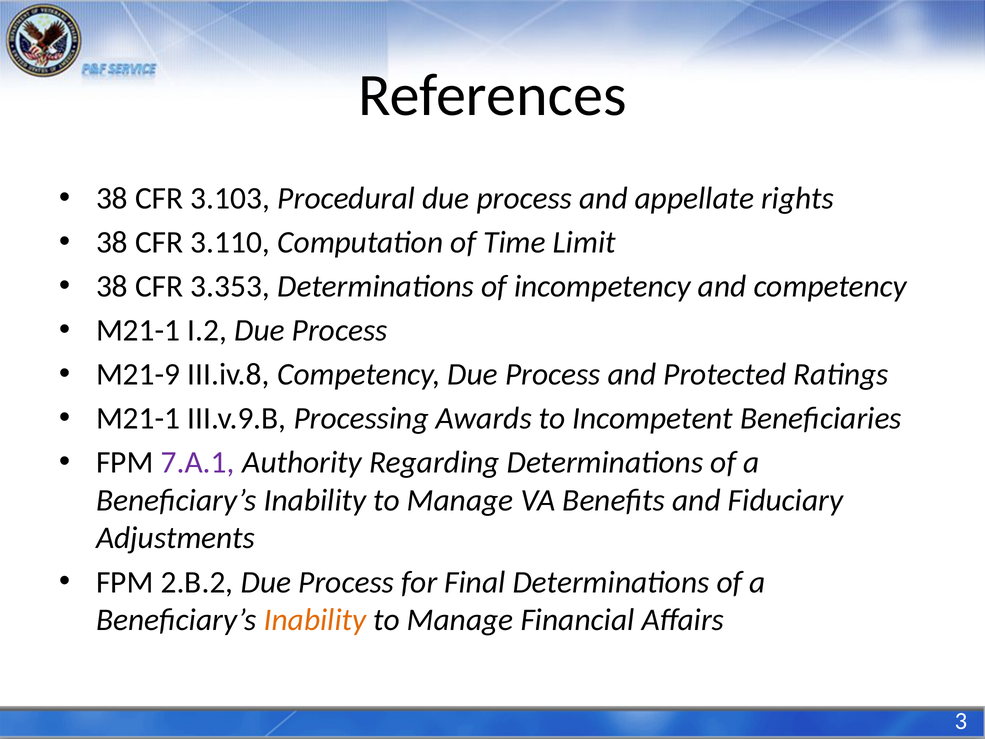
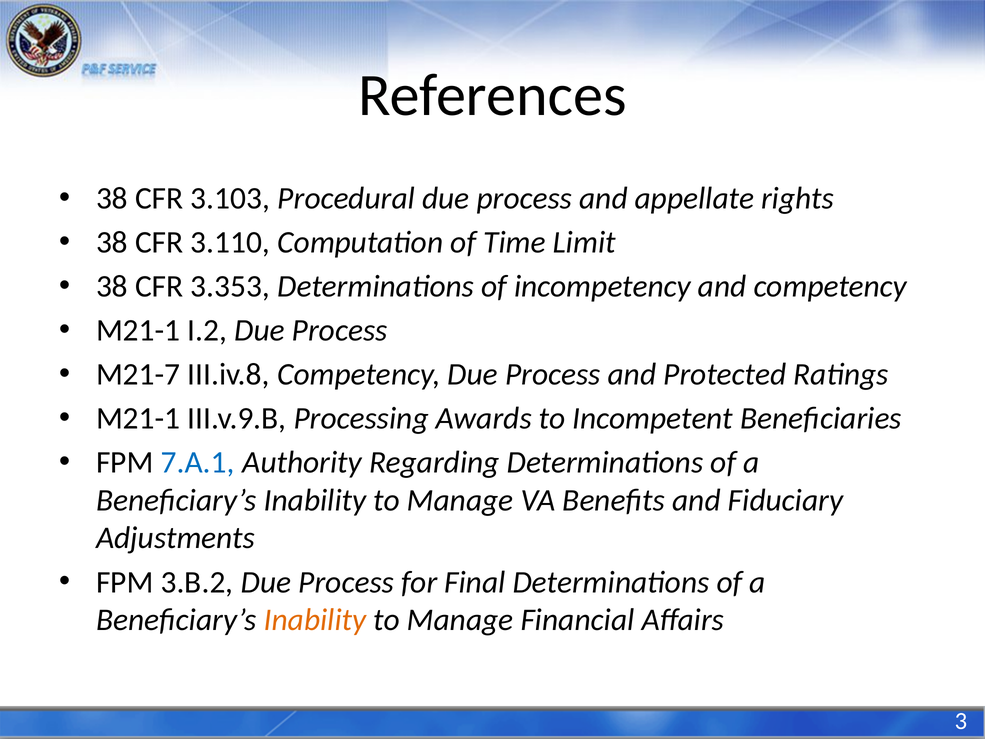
M21-9: M21-9 -> M21-7
7.A.1 colour: purple -> blue
2.B.2: 2.B.2 -> 3.B.2
